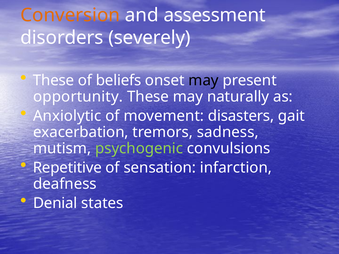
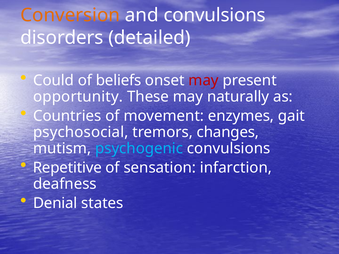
and assessment: assessment -> convulsions
severely: severely -> detailed
These at (54, 80): These -> Could
may at (204, 80) colour: black -> red
Anxiolytic: Anxiolytic -> Countries
disasters: disasters -> enzymes
exacerbation: exacerbation -> psychosocial
sadness: sadness -> changes
psychogenic colour: light green -> light blue
